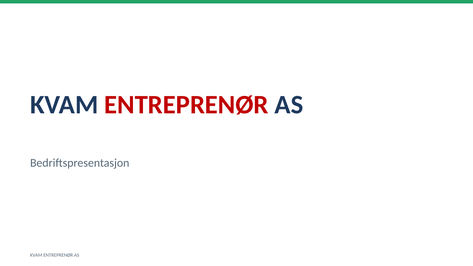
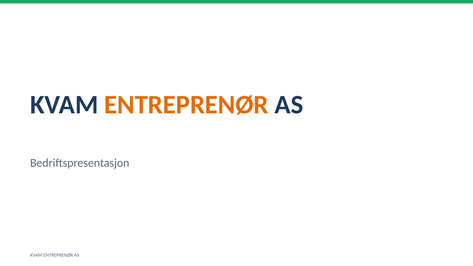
ENTREPRENØR at (186, 105) colour: red -> orange
